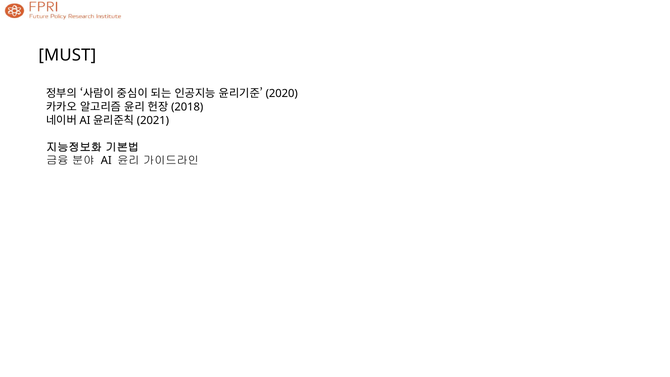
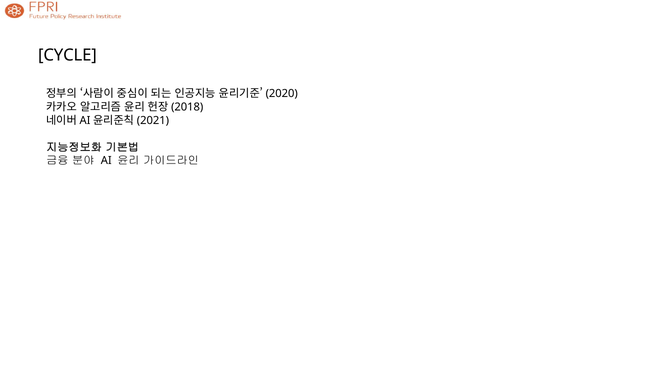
MUST: MUST -> CYCLE
